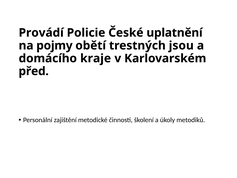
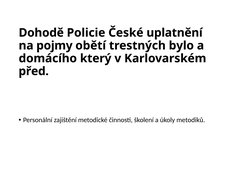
Provádí: Provádí -> Dohodě
jsou: jsou -> bylo
kraje: kraje -> který
